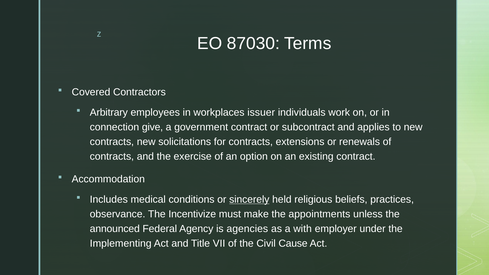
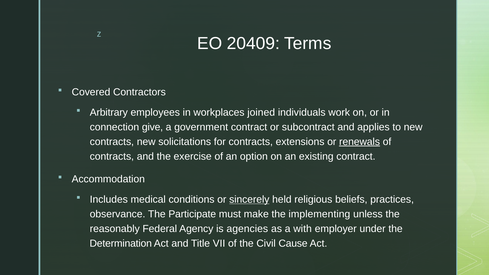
87030: 87030 -> 20409
issuer: issuer -> joined
renewals underline: none -> present
Incentivize: Incentivize -> Participate
appointments: appointments -> implementing
announced: announced -> reasonably
Implementing: Implementing -> Determination
